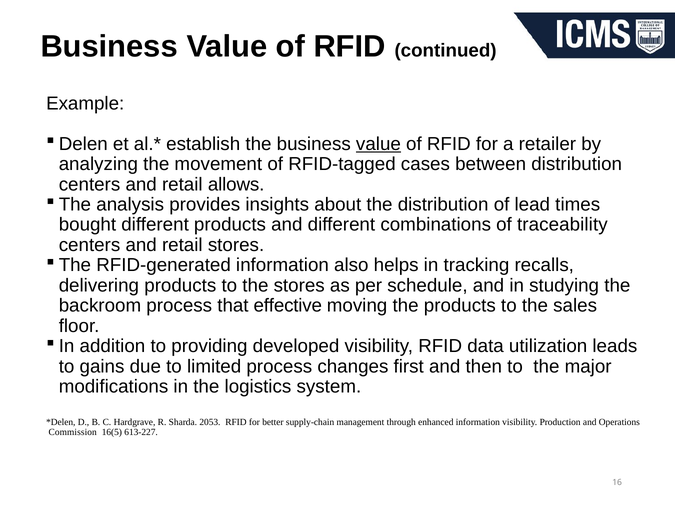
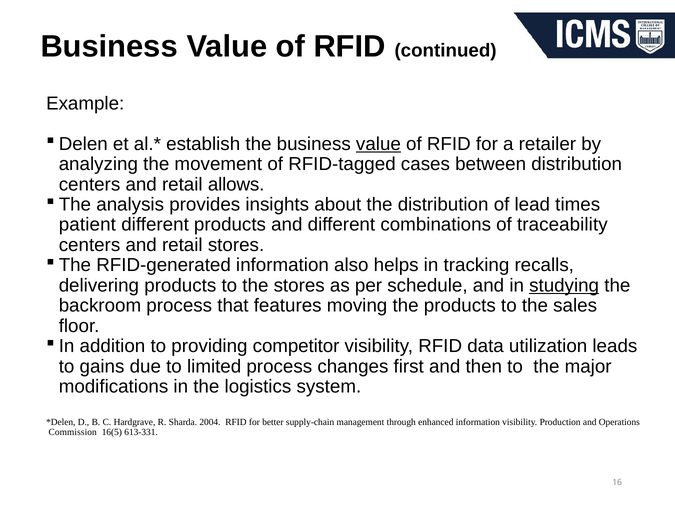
bought: bought -> patient
studying underline: none -> present
effective: effective -> features
developed: developed -> competitor
2053: 2053 -> 2004
613-227: 613-227 -> 613-331
